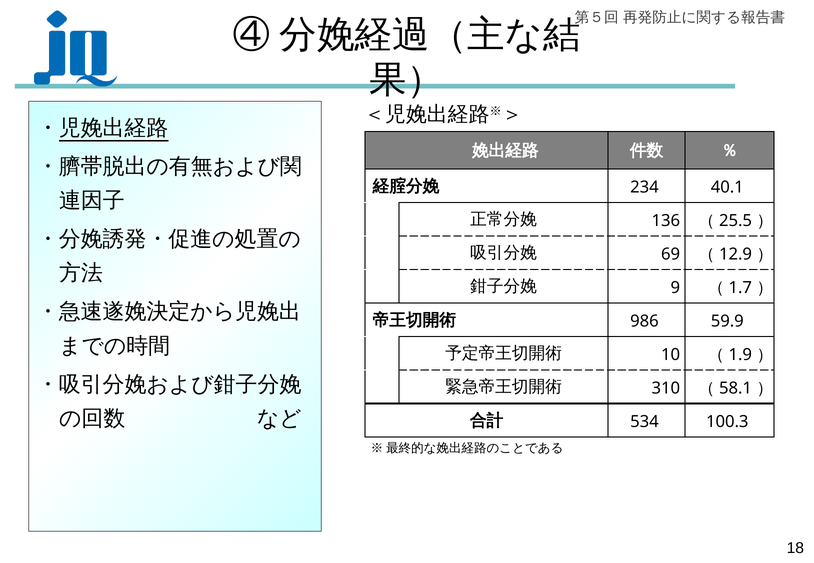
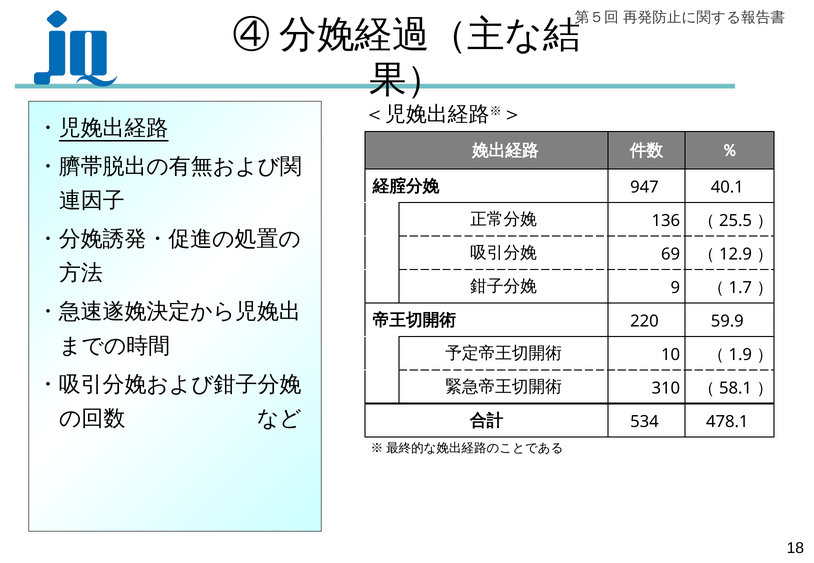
234: 234 -> 947
986: 986 -> 220
100.3: 100.3 -> 478.1
